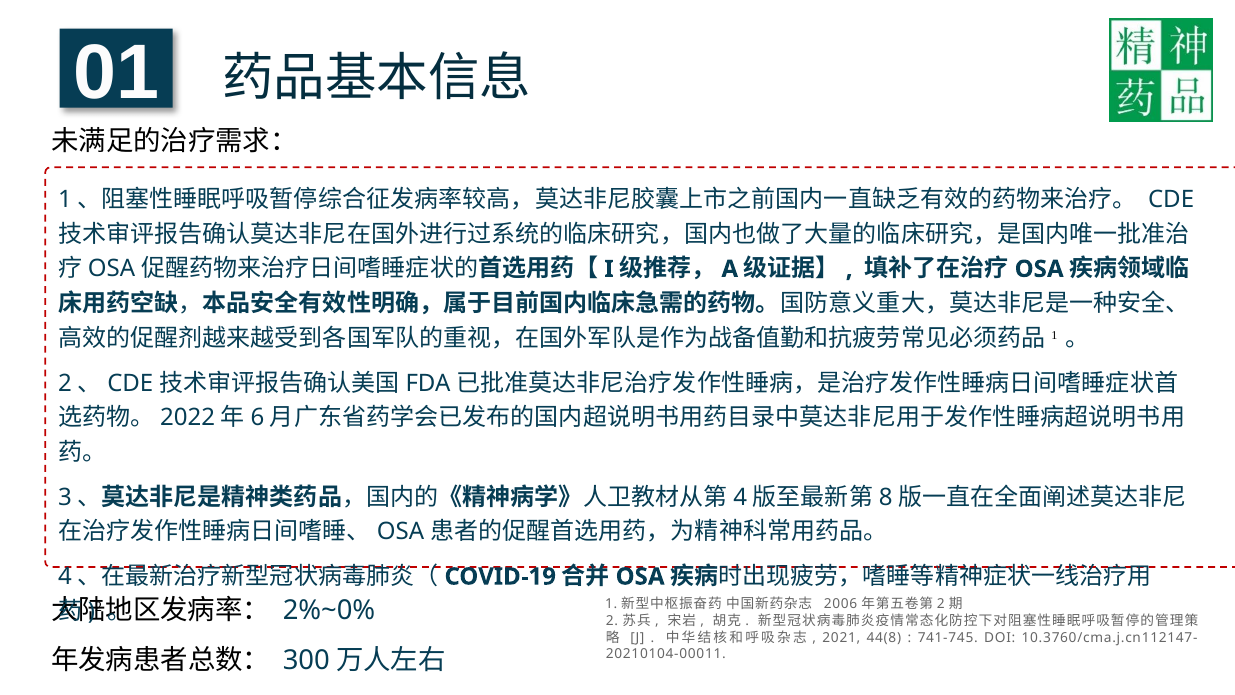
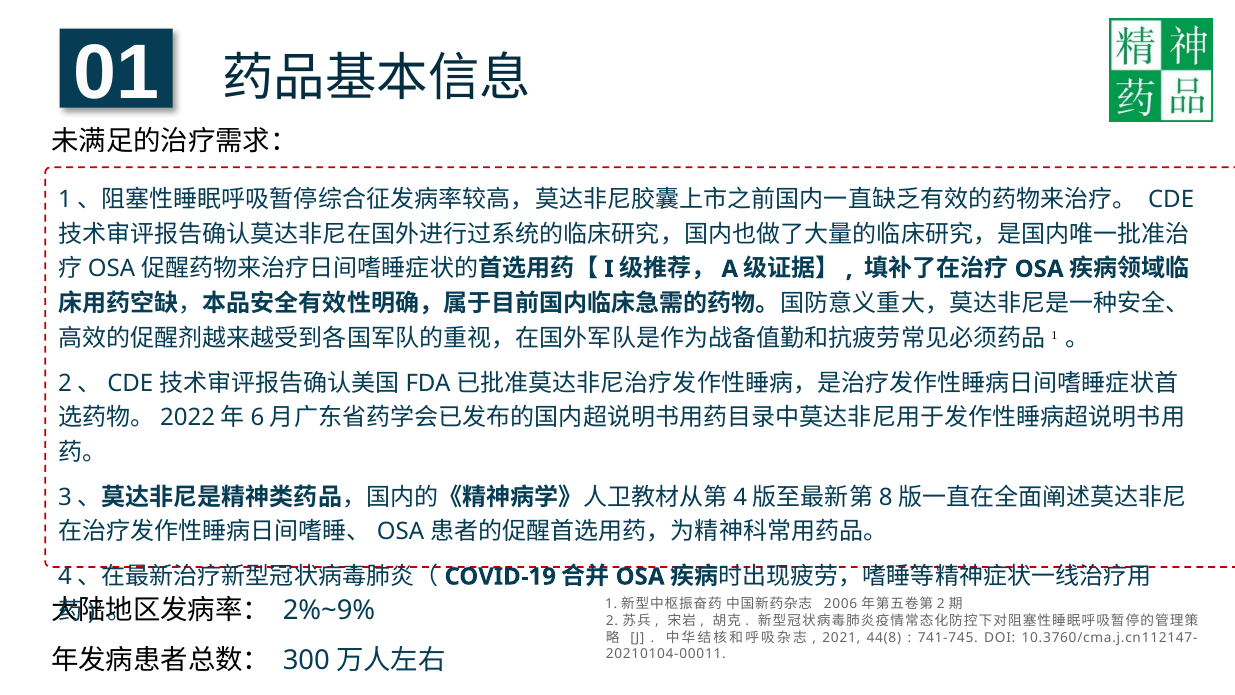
2%~0%: 2%~0% -> 2%~9%
